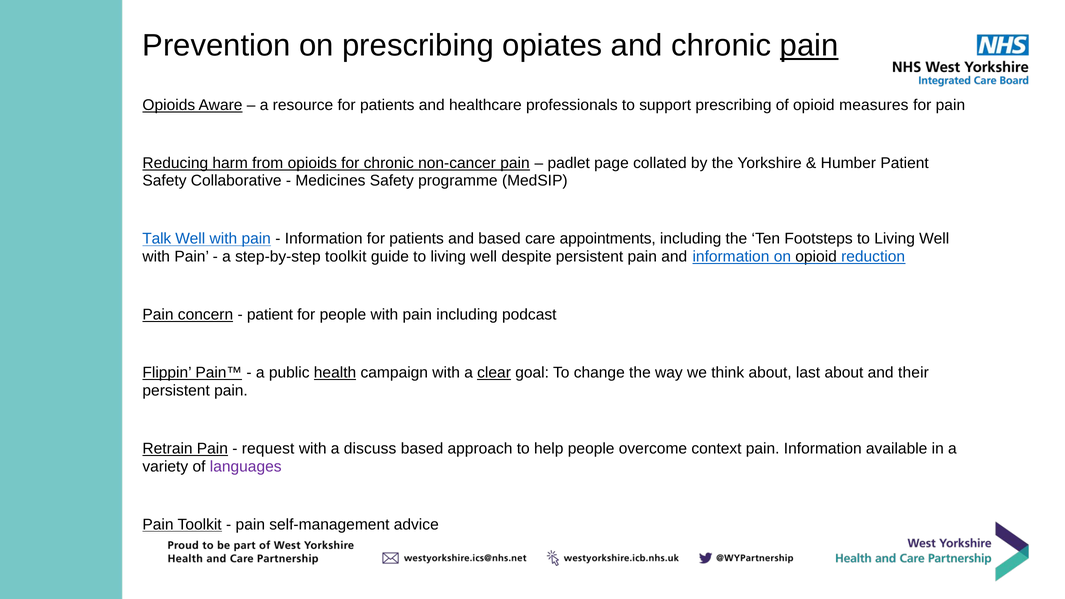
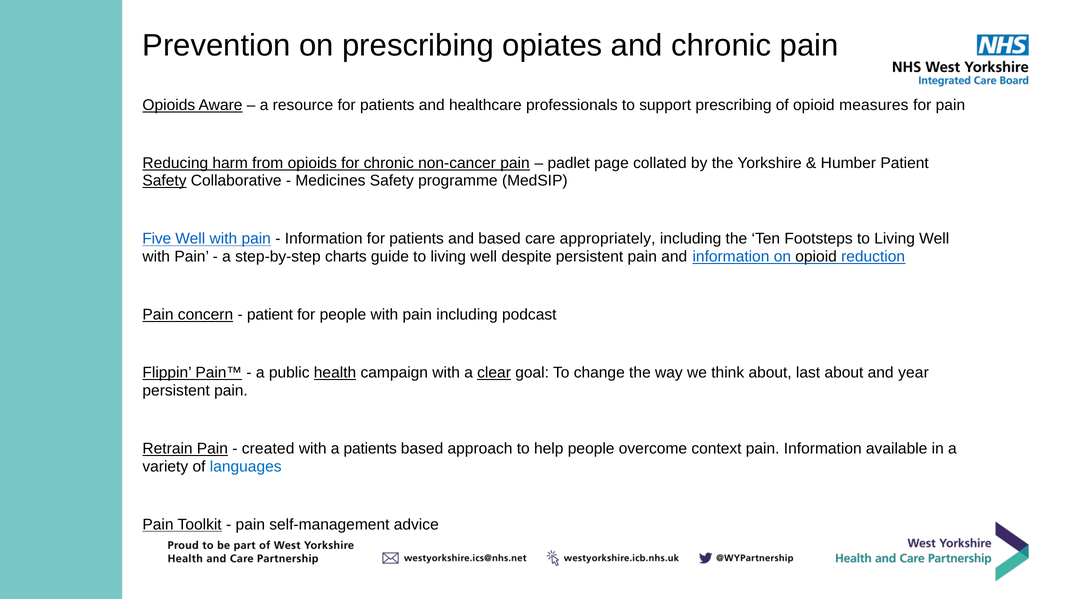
pain at (809, 46) underline: present -> none
Safety at (165, 181) underline: none -> present
Talk: Talk -> Five
appointments: appointments -> appropriately
step-by-step toolkit: toolkit -> charts
their: their -> year
request: request -> created
a discuss: discuss -> patients
languages colour: purple -> blue
